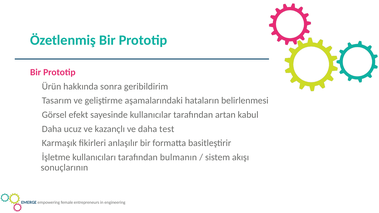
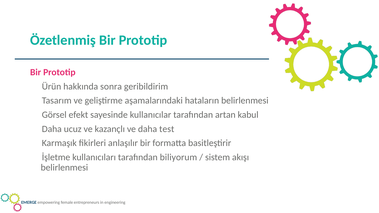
bulmanın: bulmanın -> biliyorum
sonuçlarının at (64, 168): sonuçlarının -> belirlenmesi
